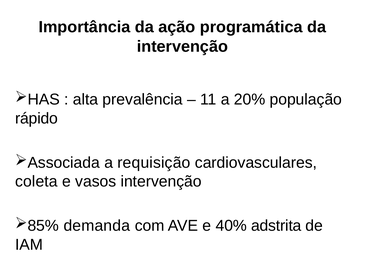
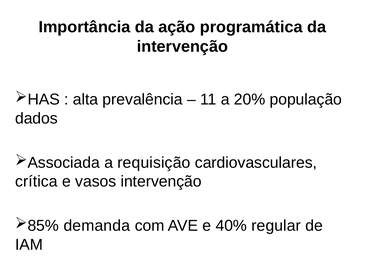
rápido: rápido -> dados
coleta: coleta -> crítica
adstrita: adstrita -> regular
